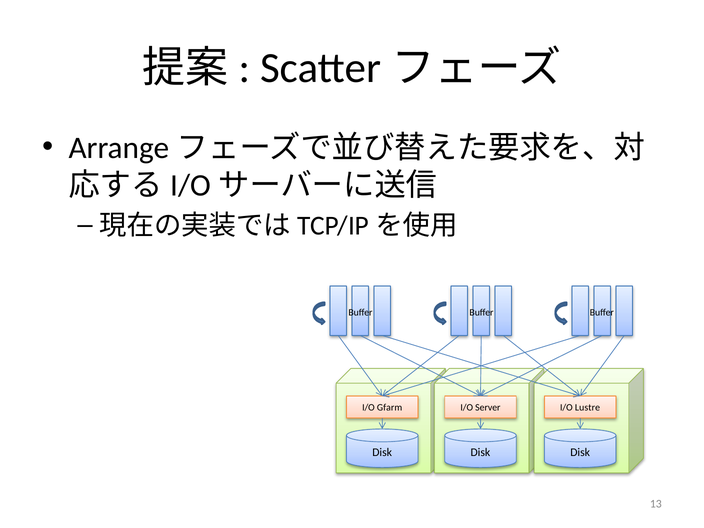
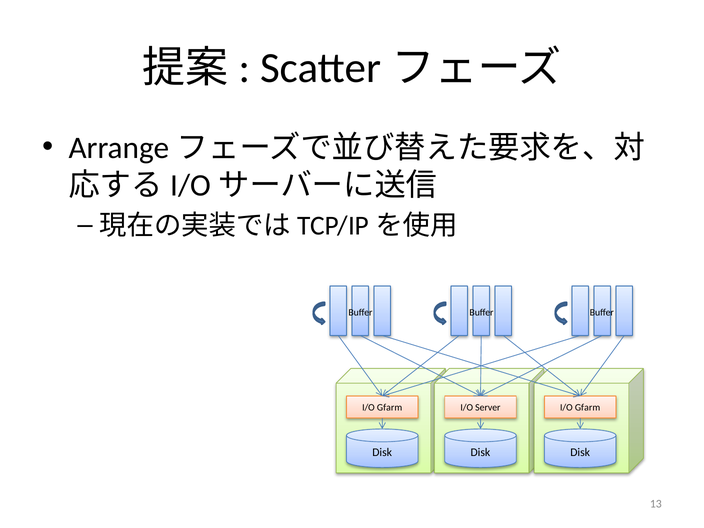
Lustre at (588, 408): Lustre -> Gfarm
